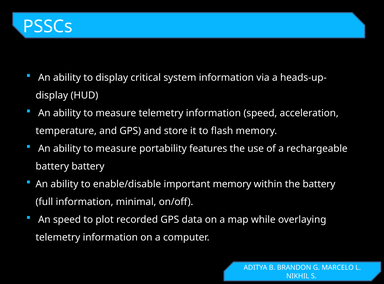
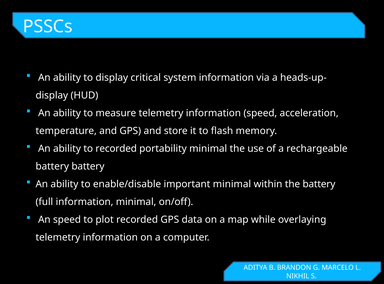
measure at (116, 148): measure -> recorded
portability features: features -> minimal
important memory: memory -> minimal
